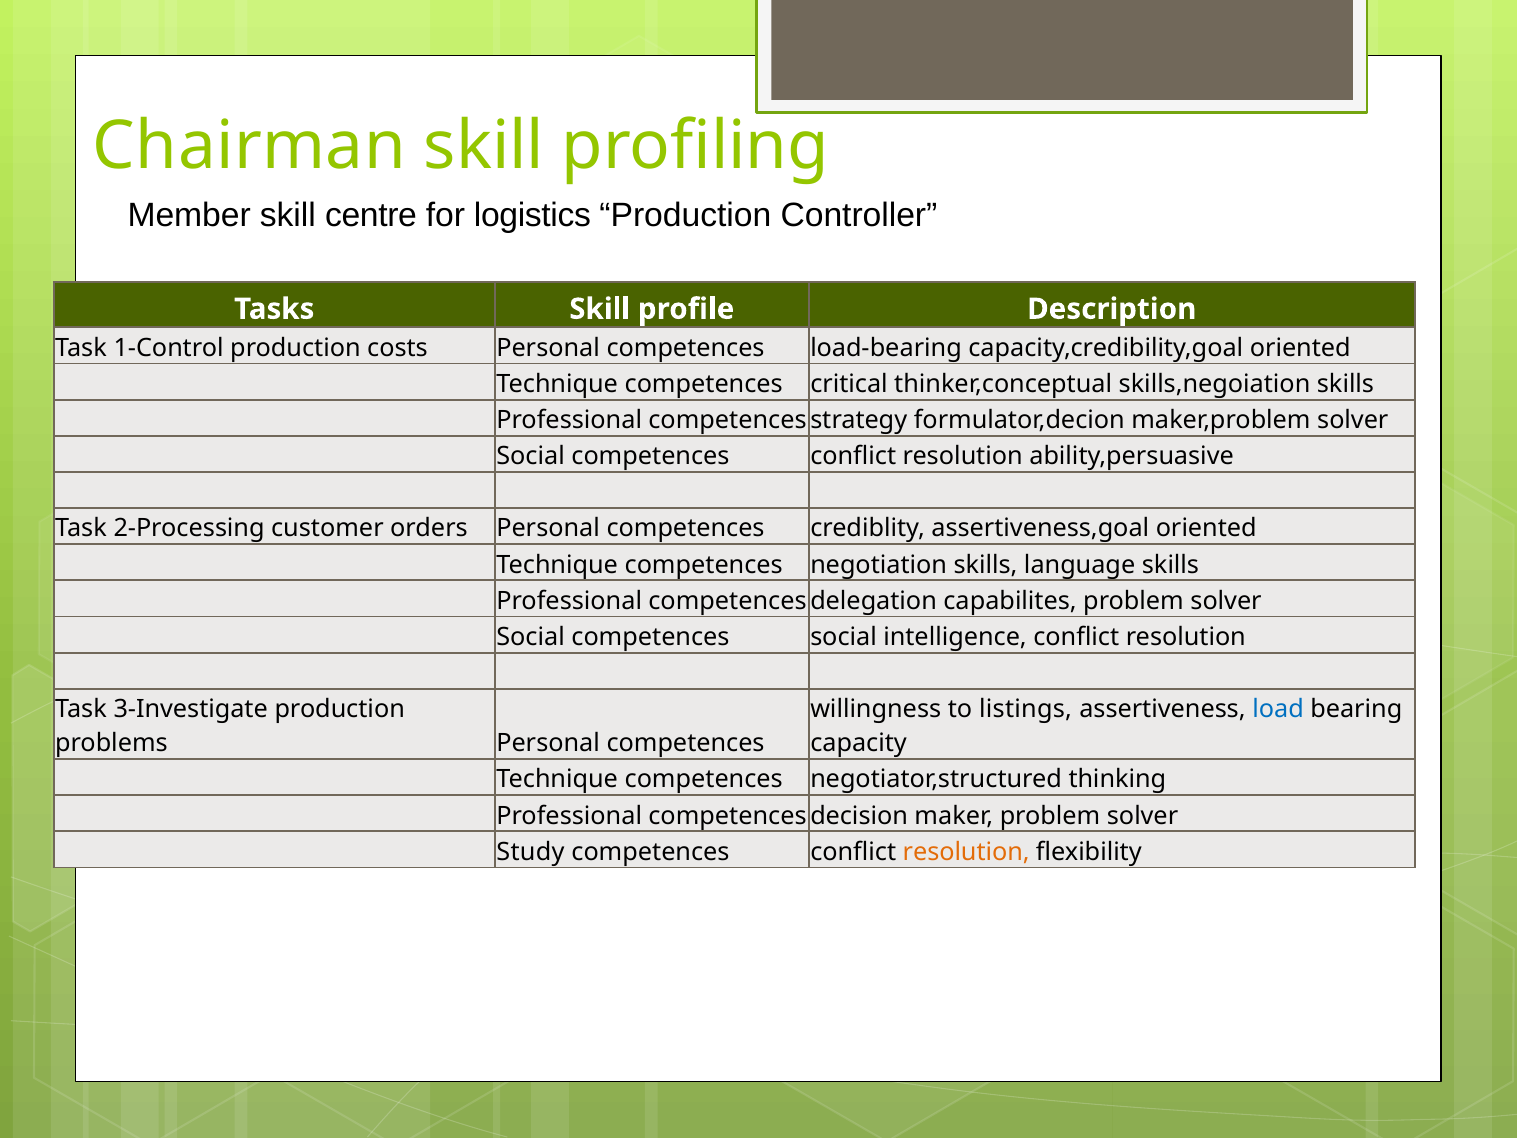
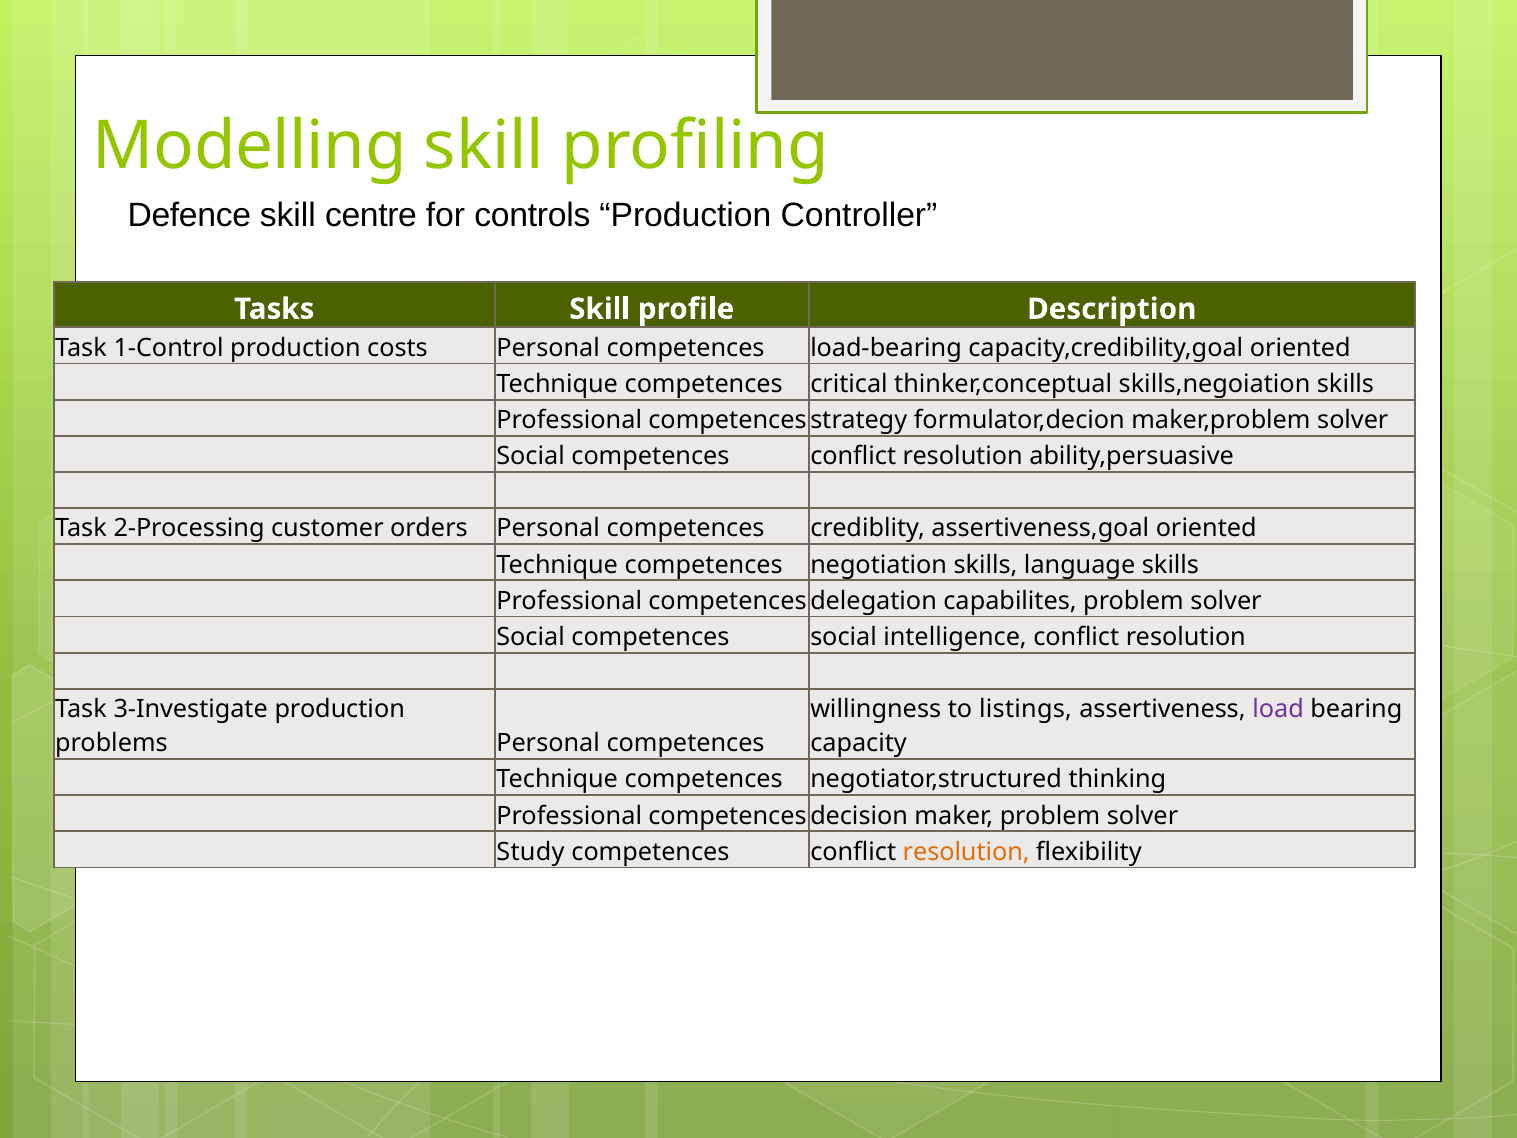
Chairman: Chairman -> Modelling
Member: Member -> Defence
logistics: logistics -> controls
load colour: blue -> purple
